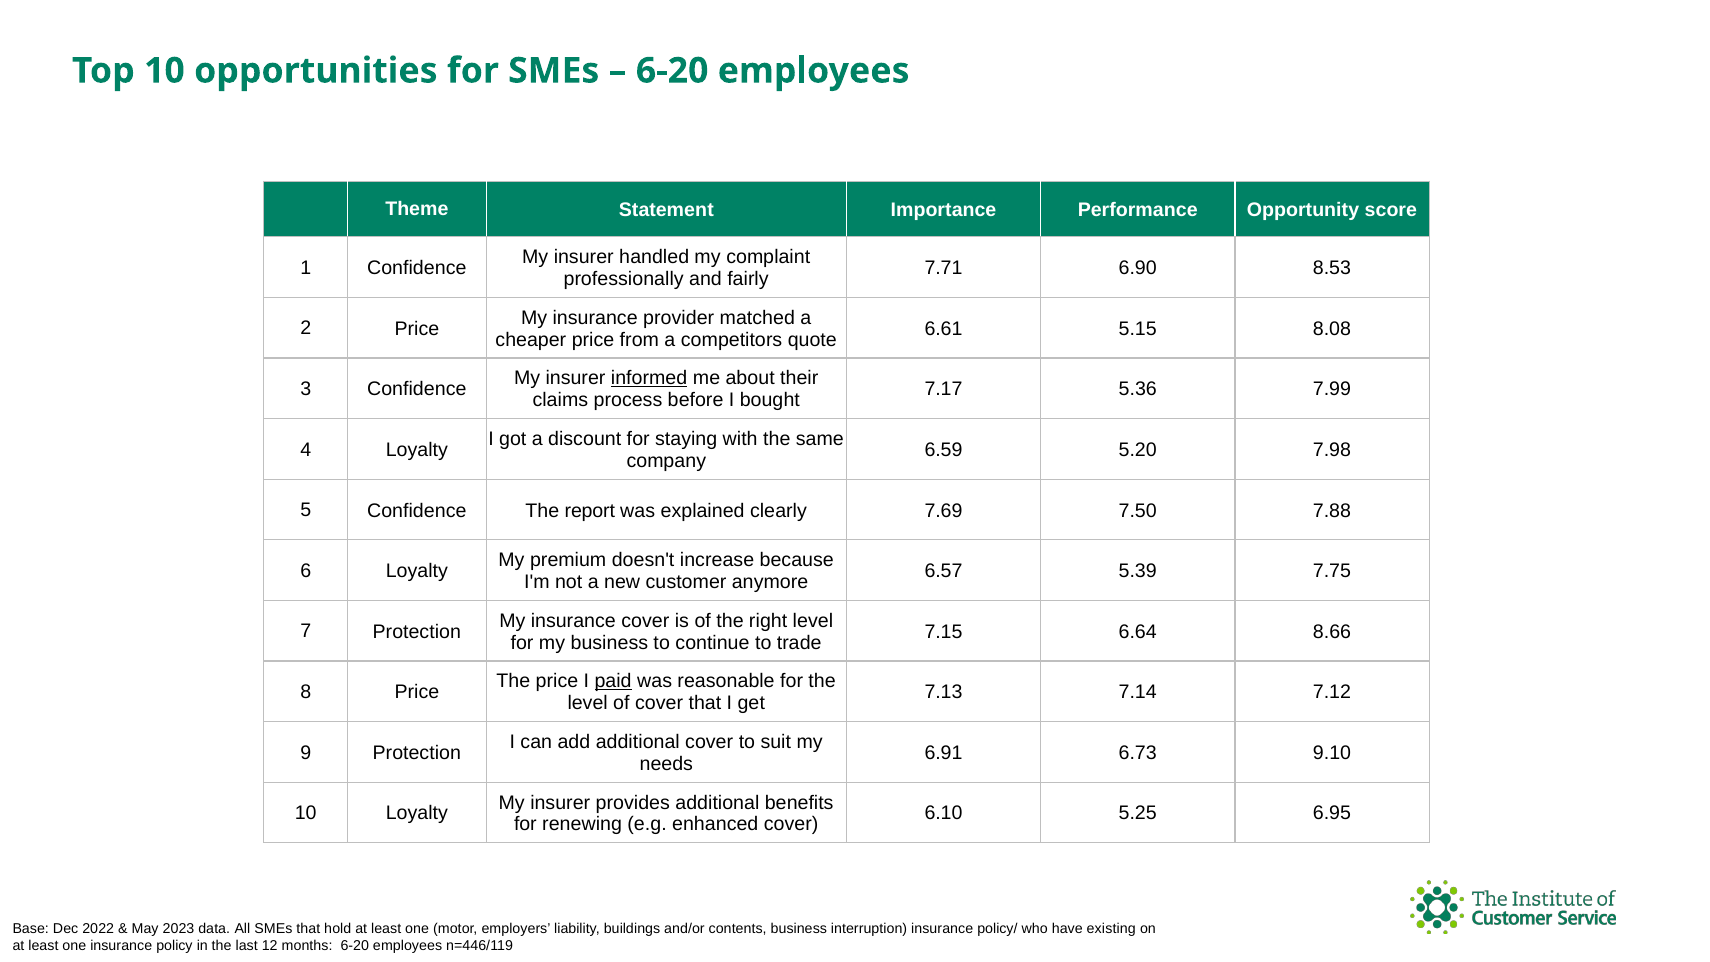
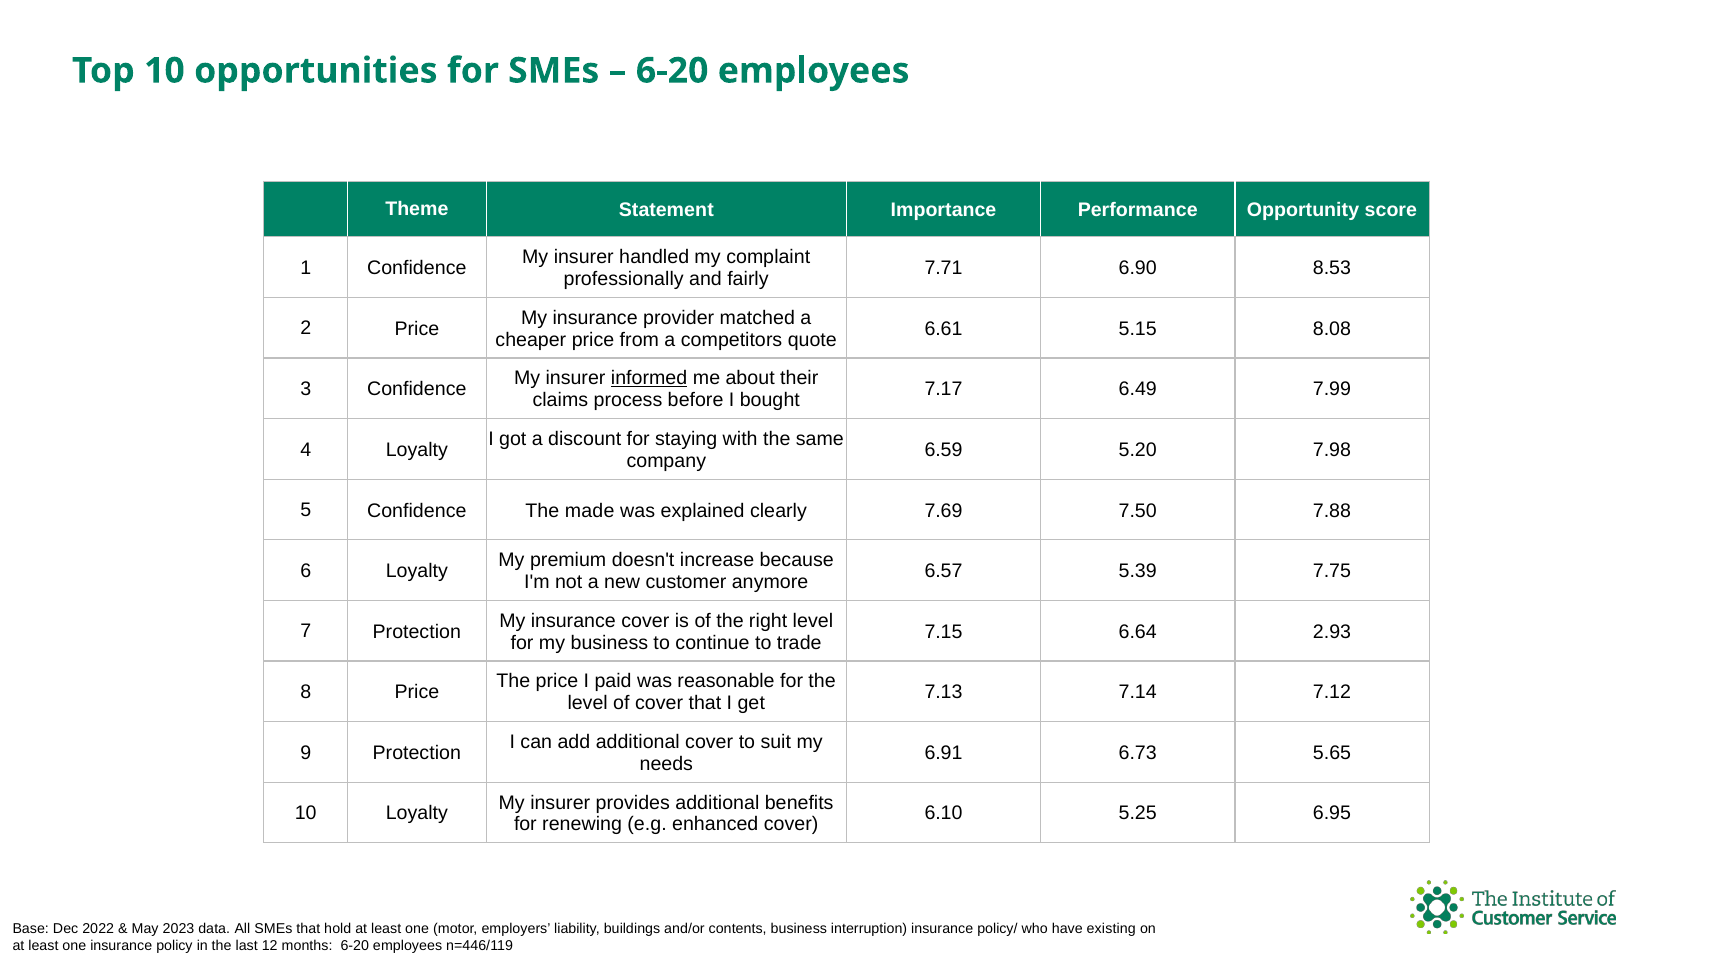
5.36: 5.36 -> 6.49
report: report -> made
8.66: 8.66 -> 2.93
paid underline: present -> none
9.10: 9.10 -> 5.65
